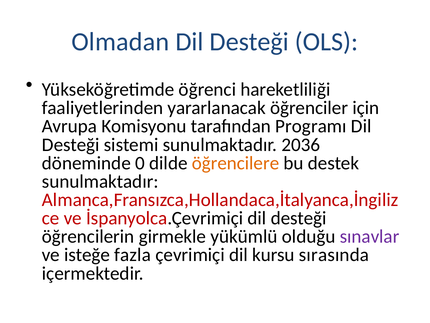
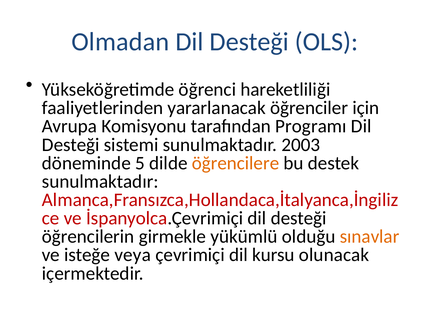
2036: 2036 -> 2003
0: 0 -> 5
sınavlar colour: purple -> orange
fazla: fazla -> veya
sırasında: sırasında -> olunacak
